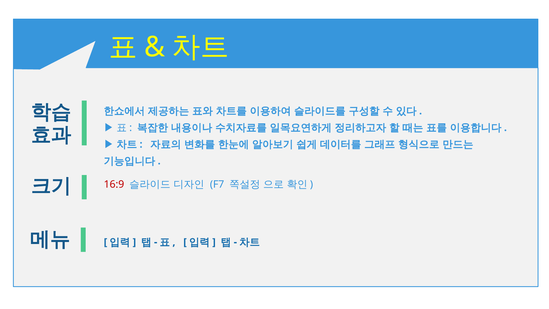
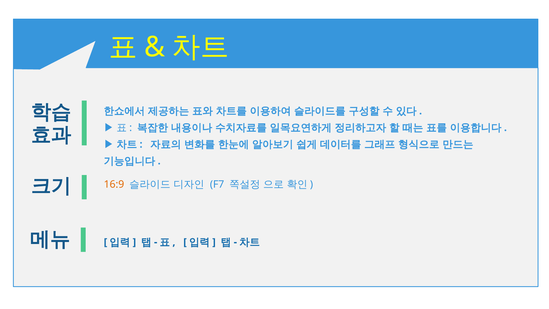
16:9 colour: red -> orange
